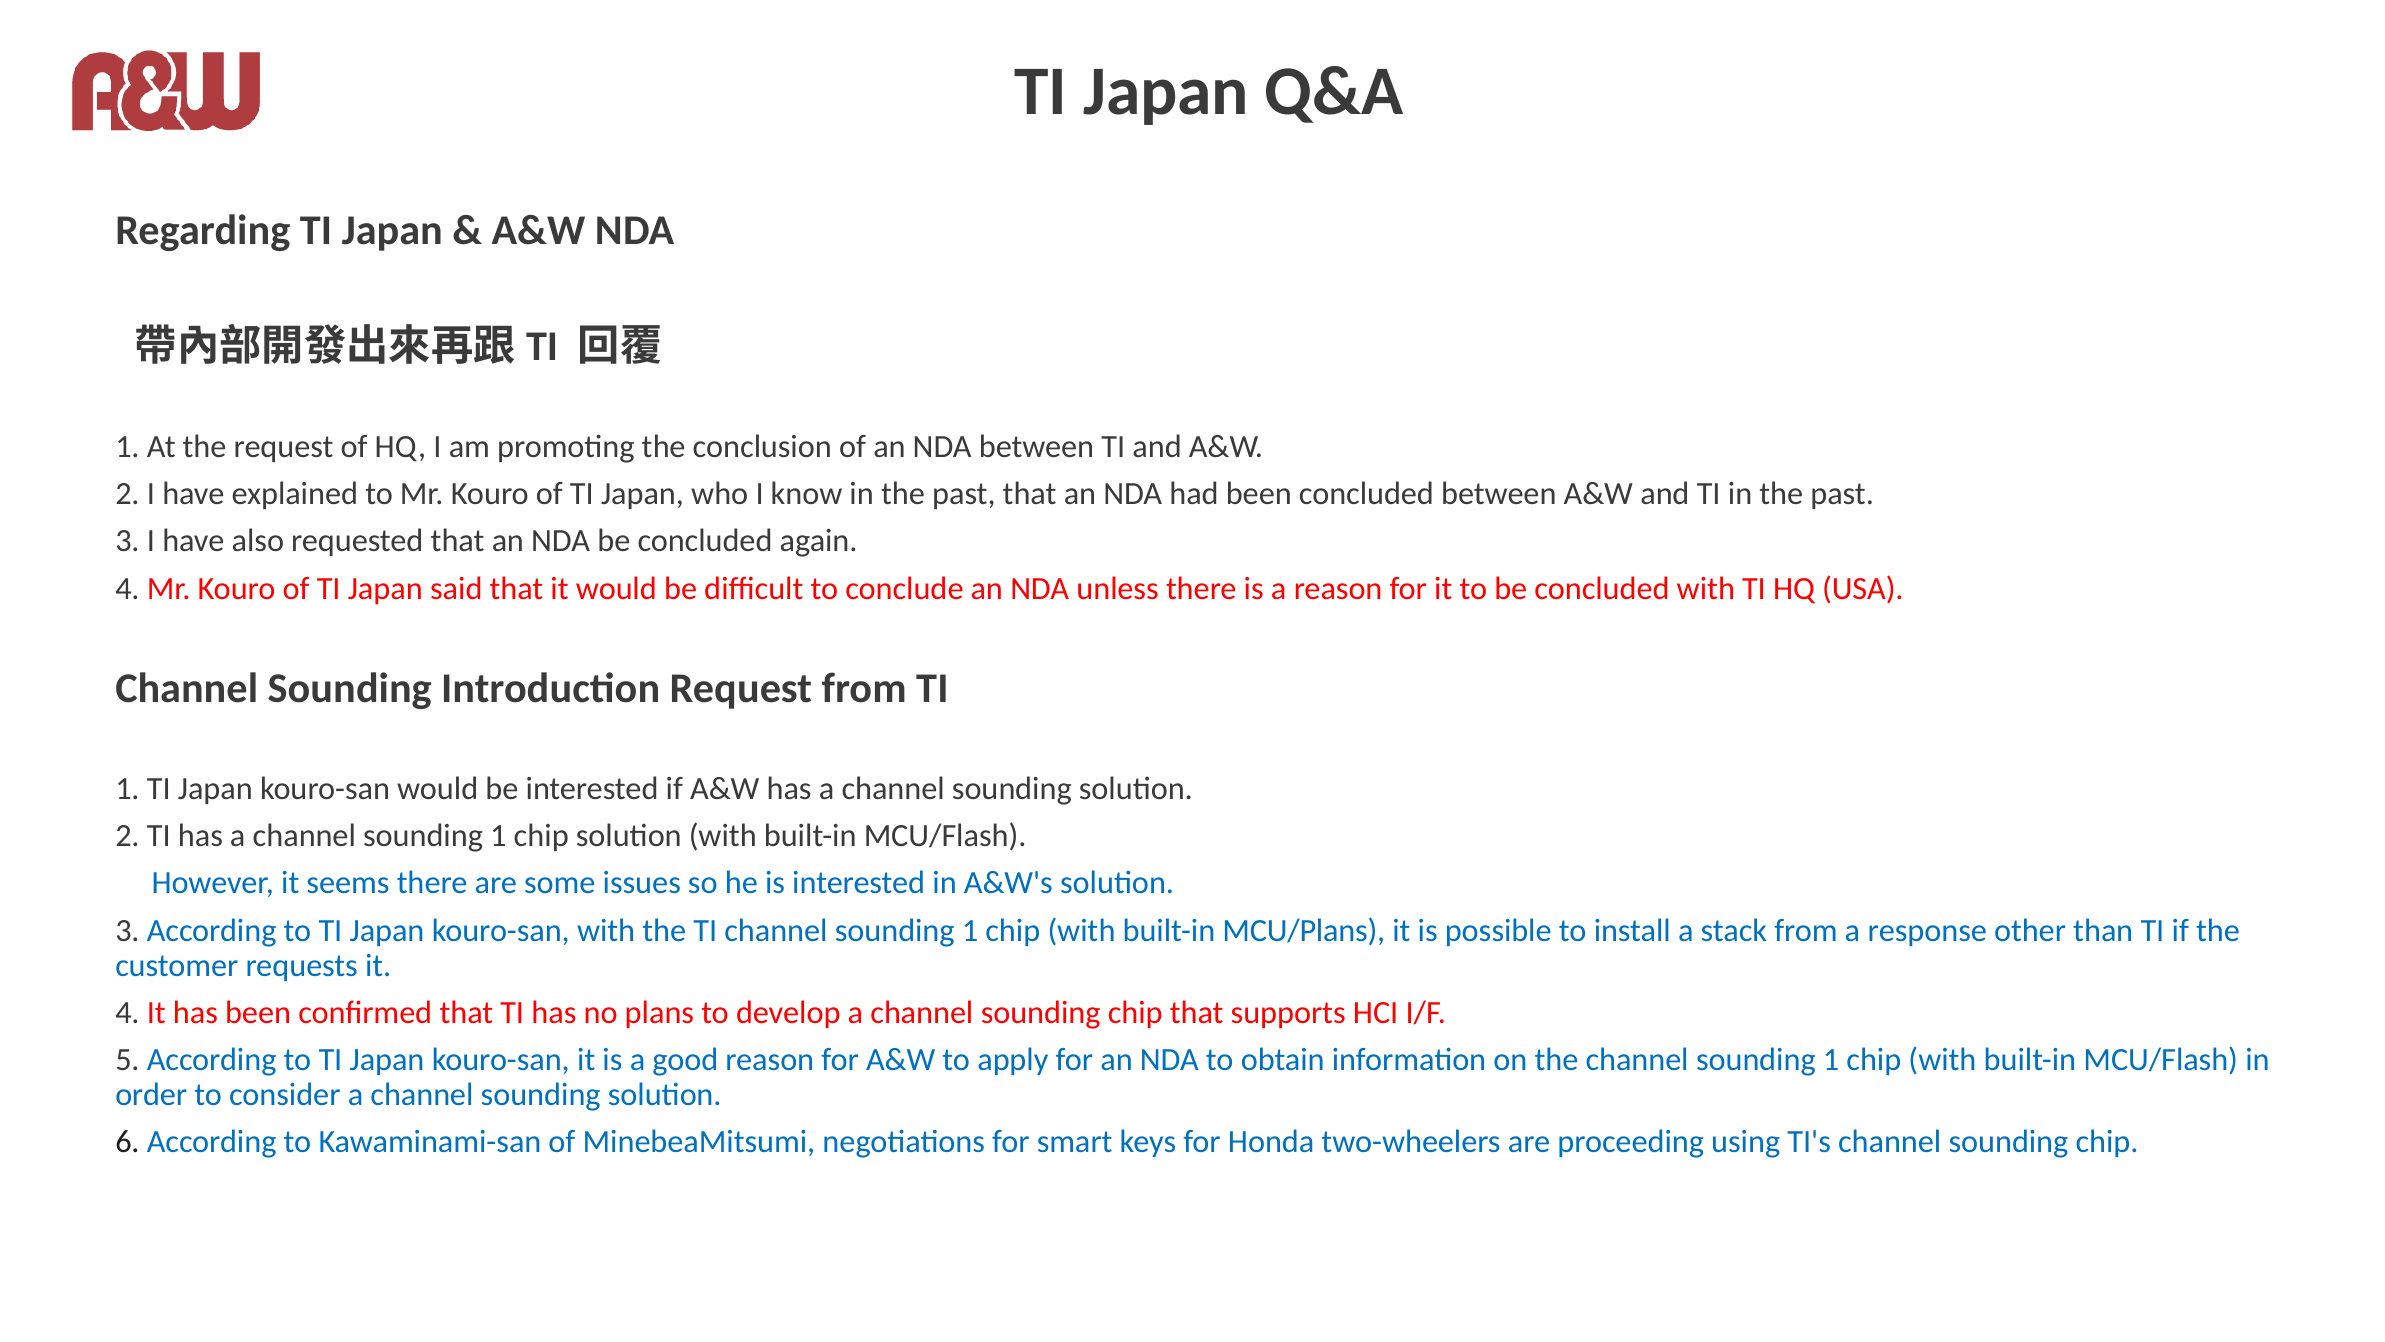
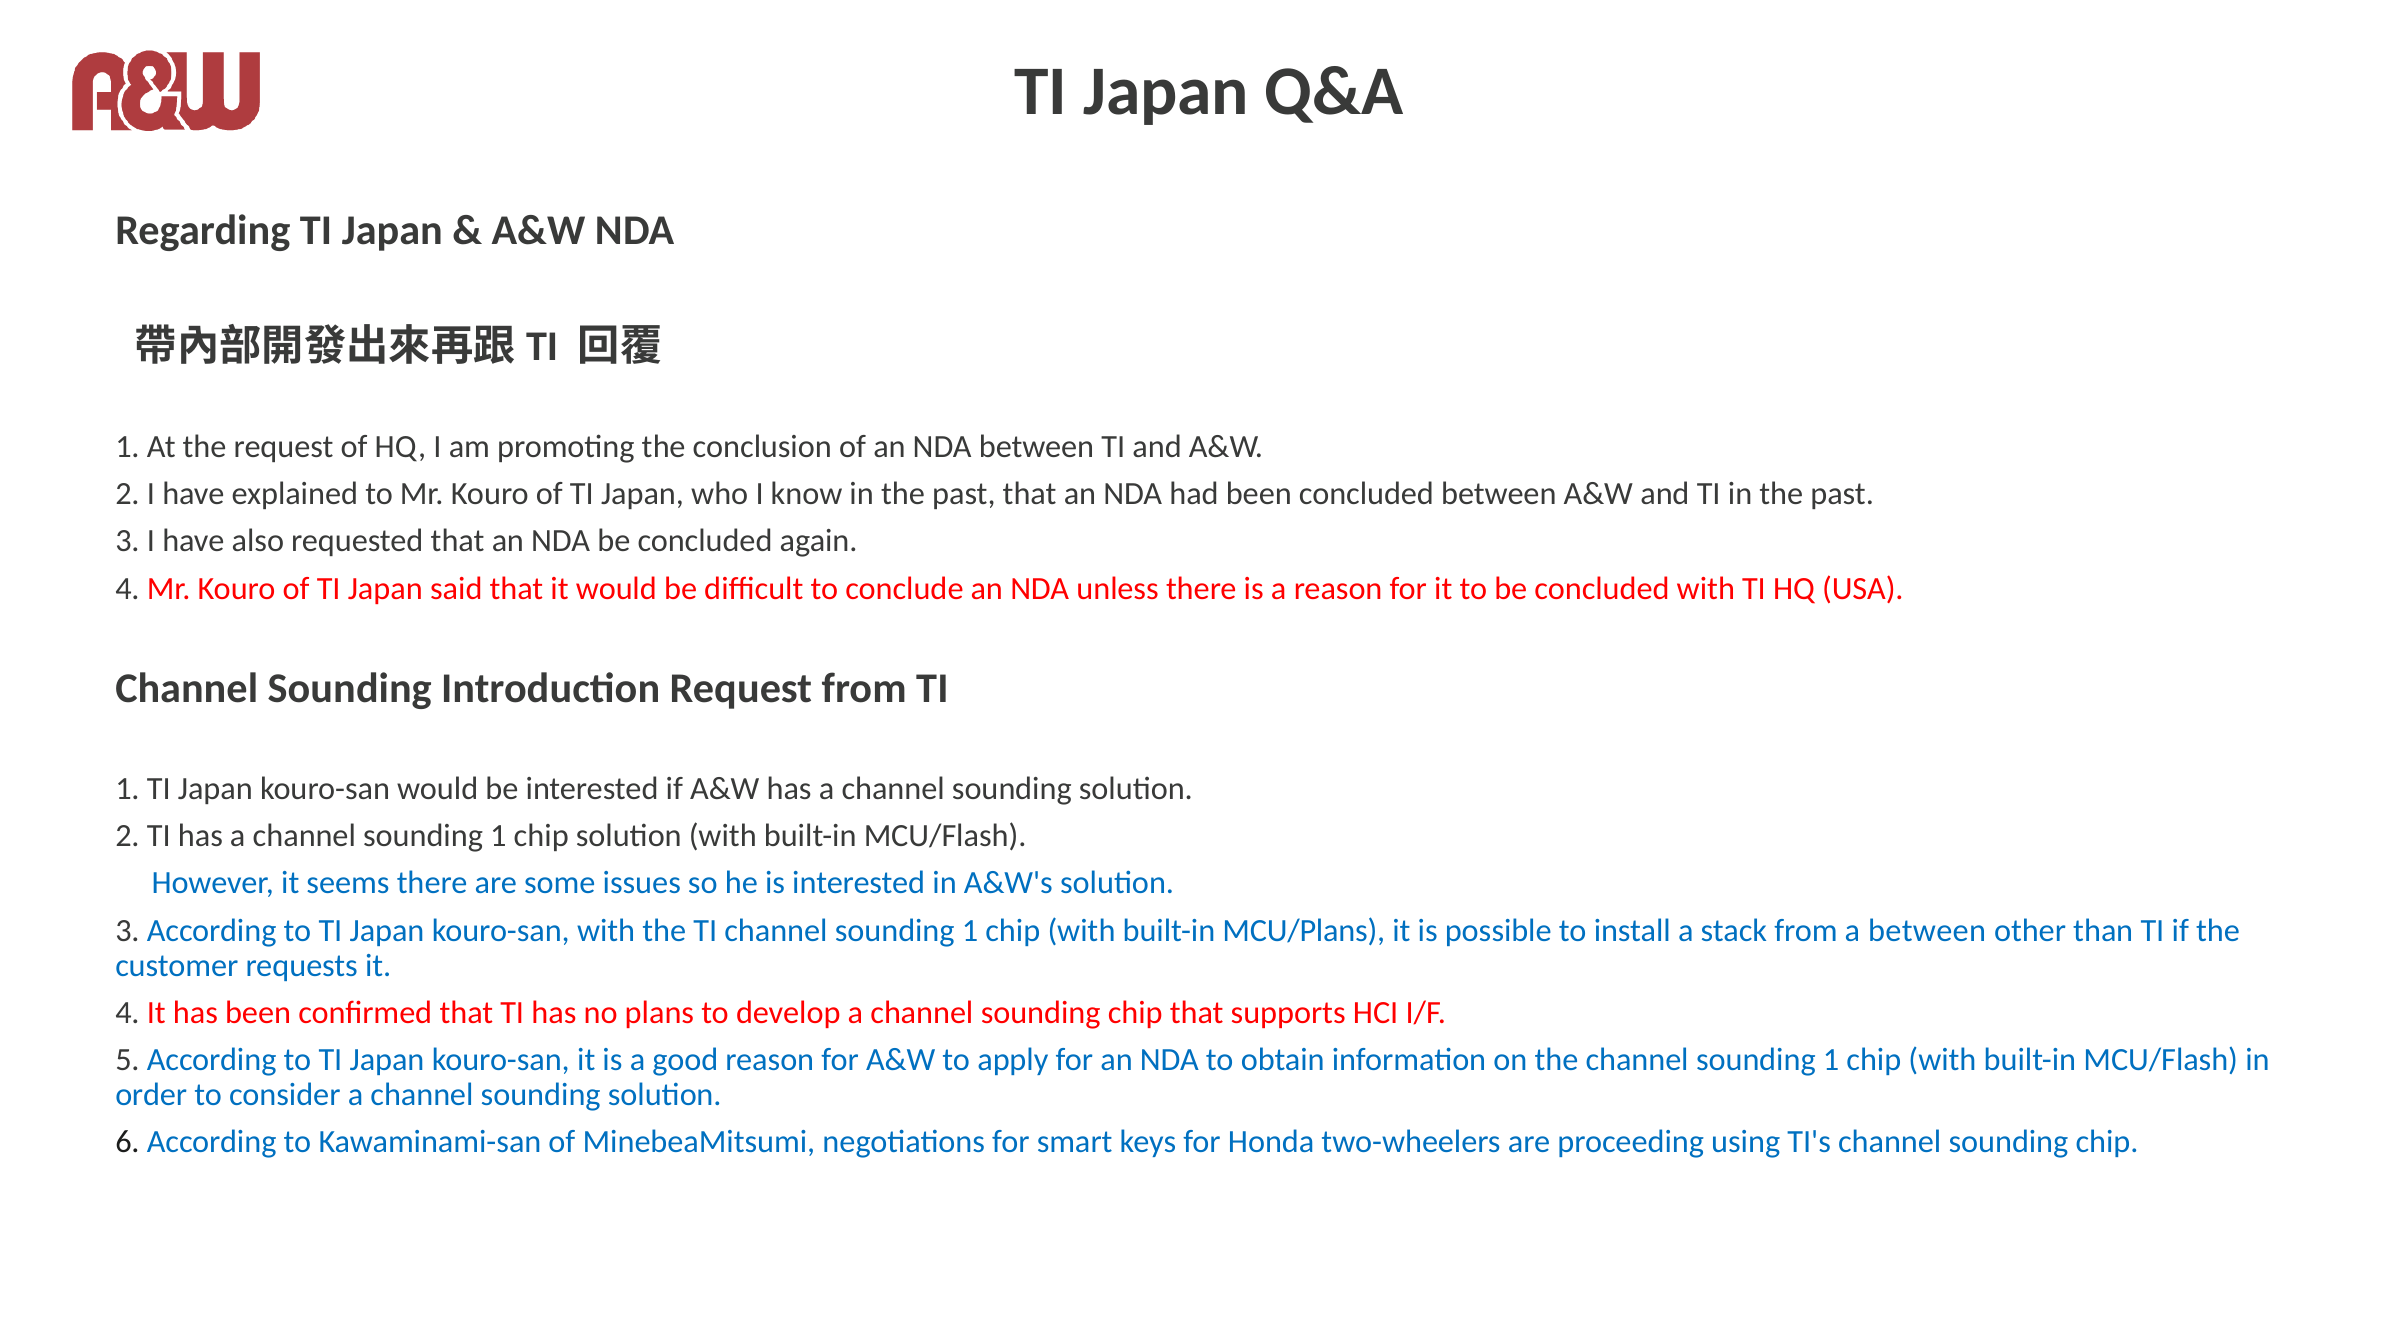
a response: response -> between
